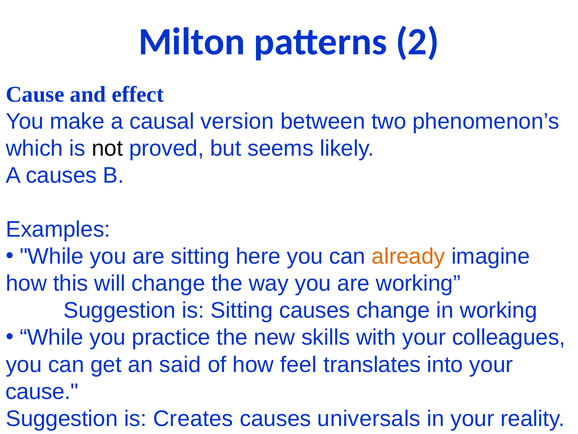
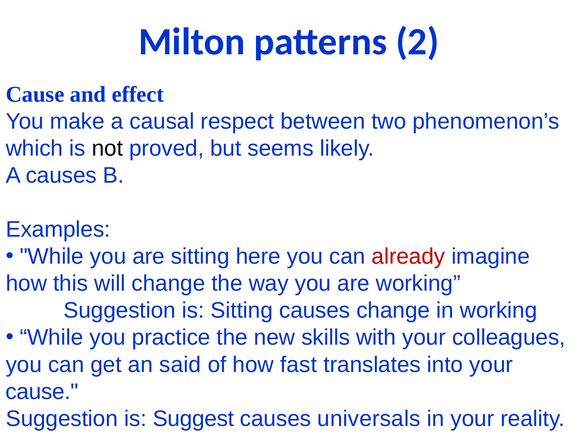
version: version -> respect
already colour: orange -> red
feel: feel -> fast
Creates: Creates -> Suggest
